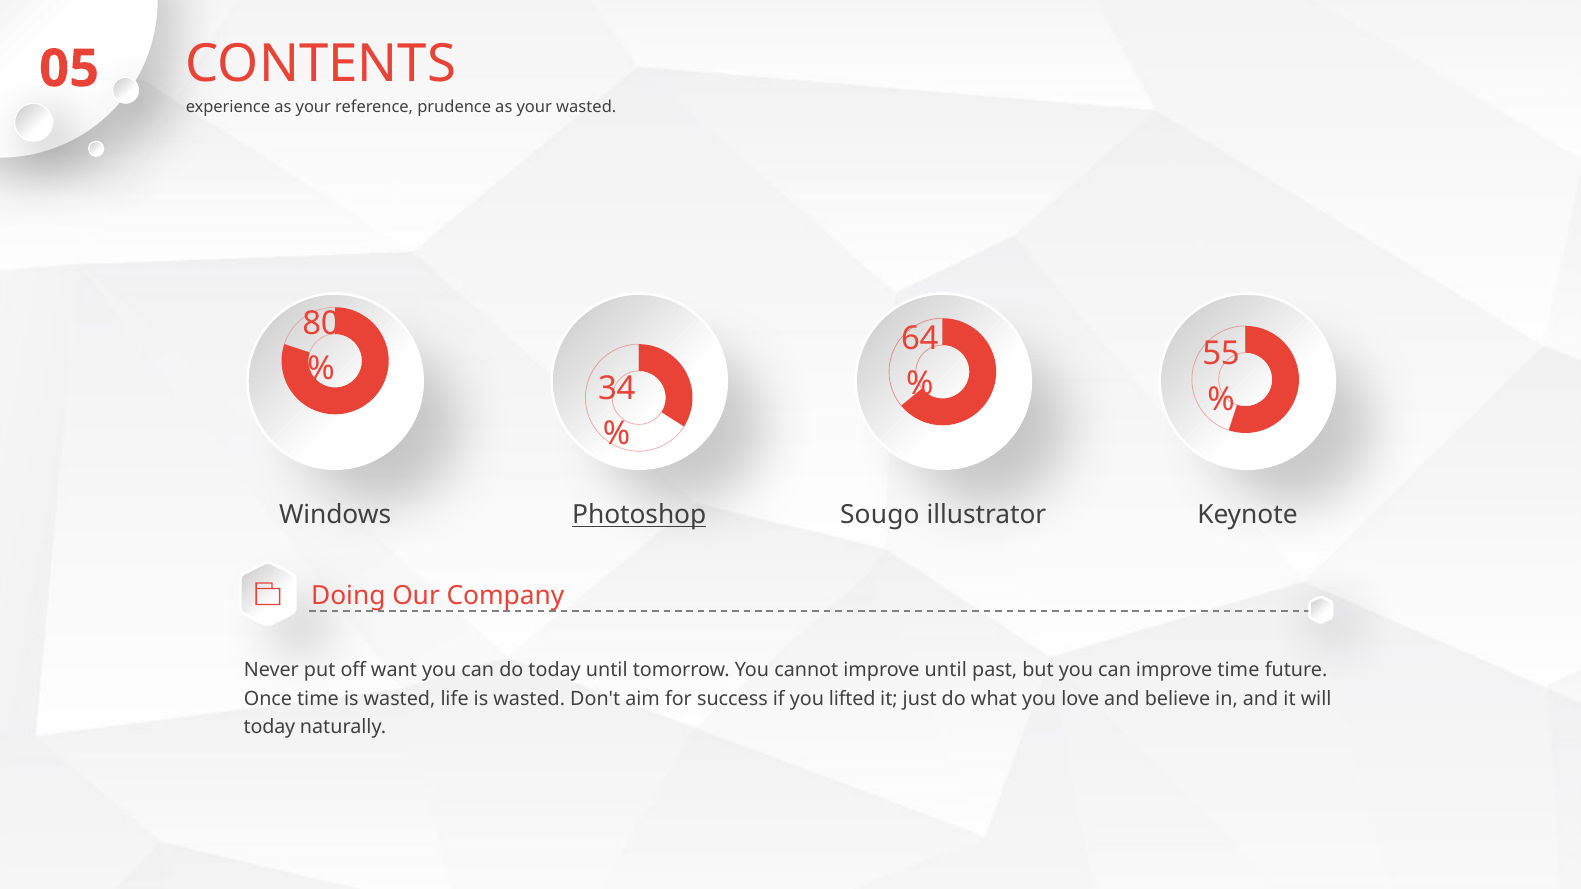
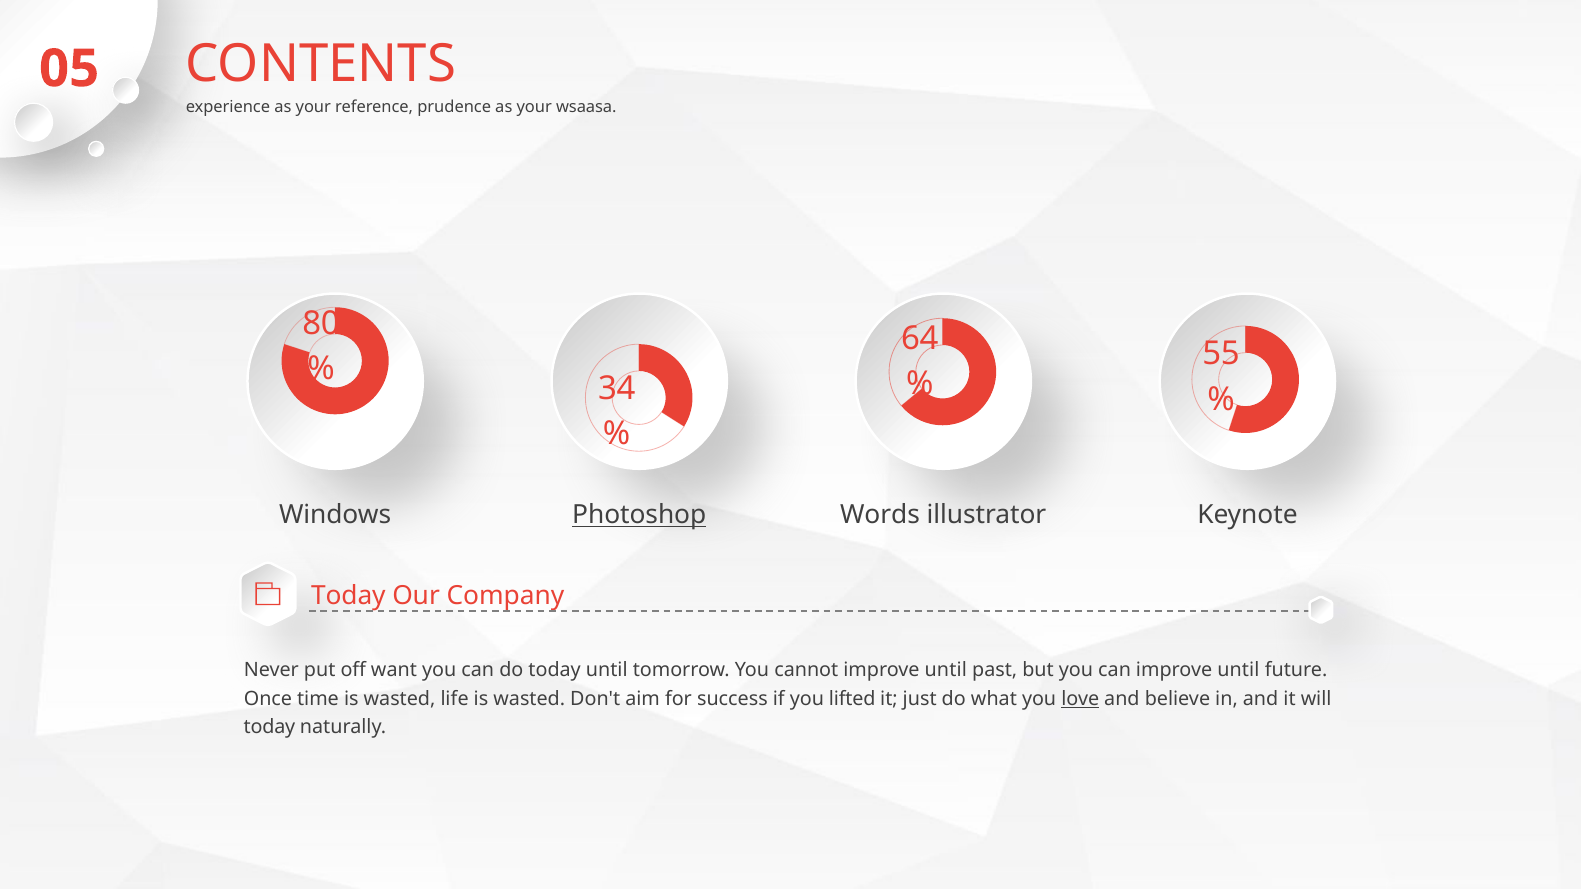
your wasted: wasted -> wsaasa
Sougo: Sougo -> Words
Doing at (348, 596): Doing -> Today
can improve time: time -> until
love underline: none -> present
